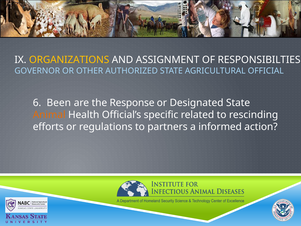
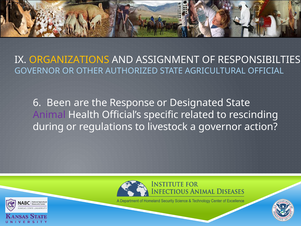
Animal colour: orange -> purple
efforts: efforts -> during
partners: partners -> livestock
a informed: informed -> governor
